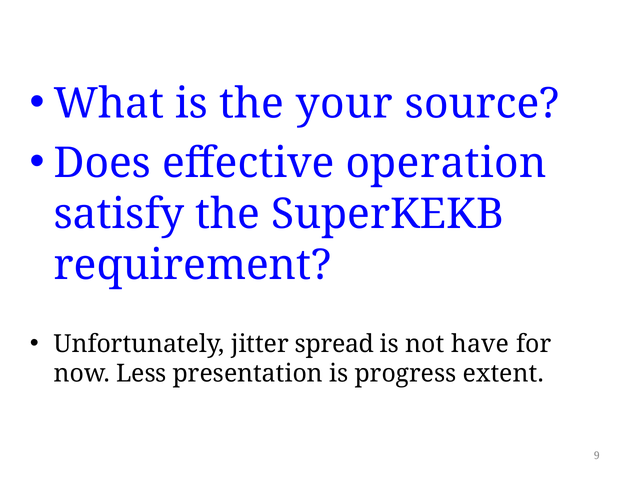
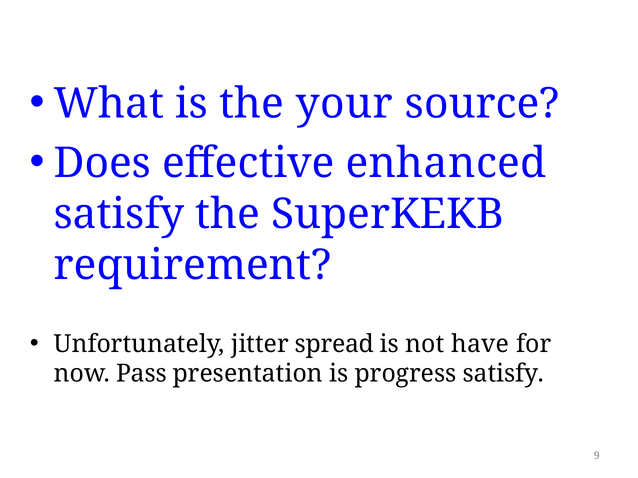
operation: operation -> enhanced
Less: Less -> Pass
progress extent: extent -> satisfy
